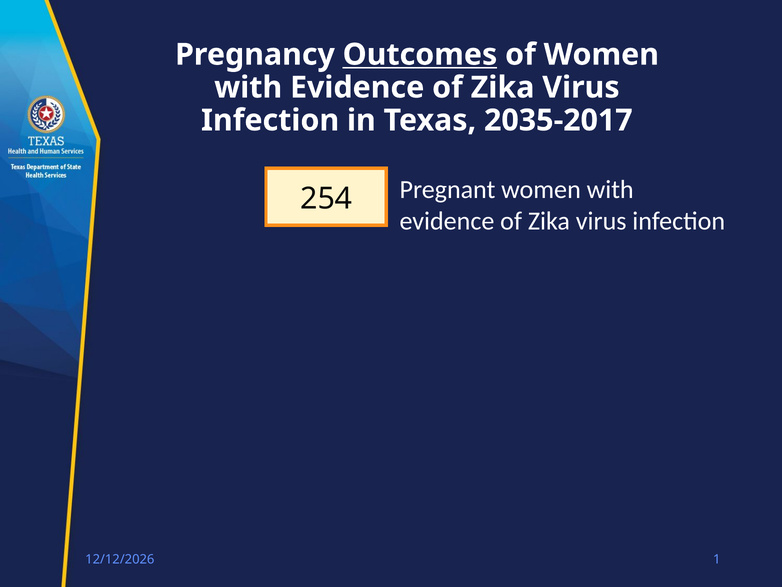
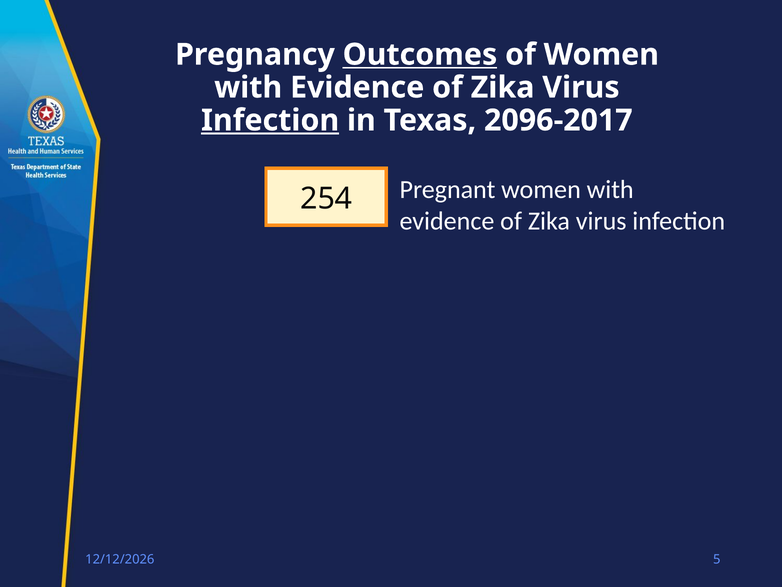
Infection at (270, 120) underline: none -> present
2035-2017: 2035-2017 -> 2096-2017
1: 1 -> 5
